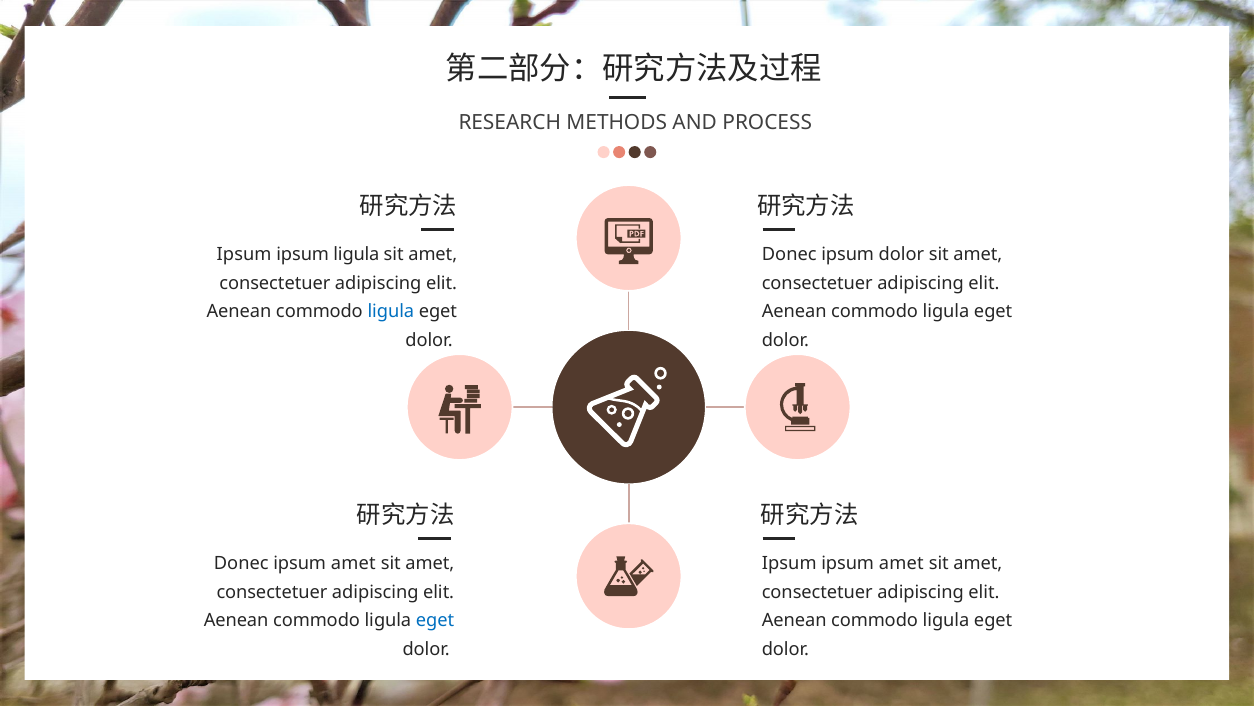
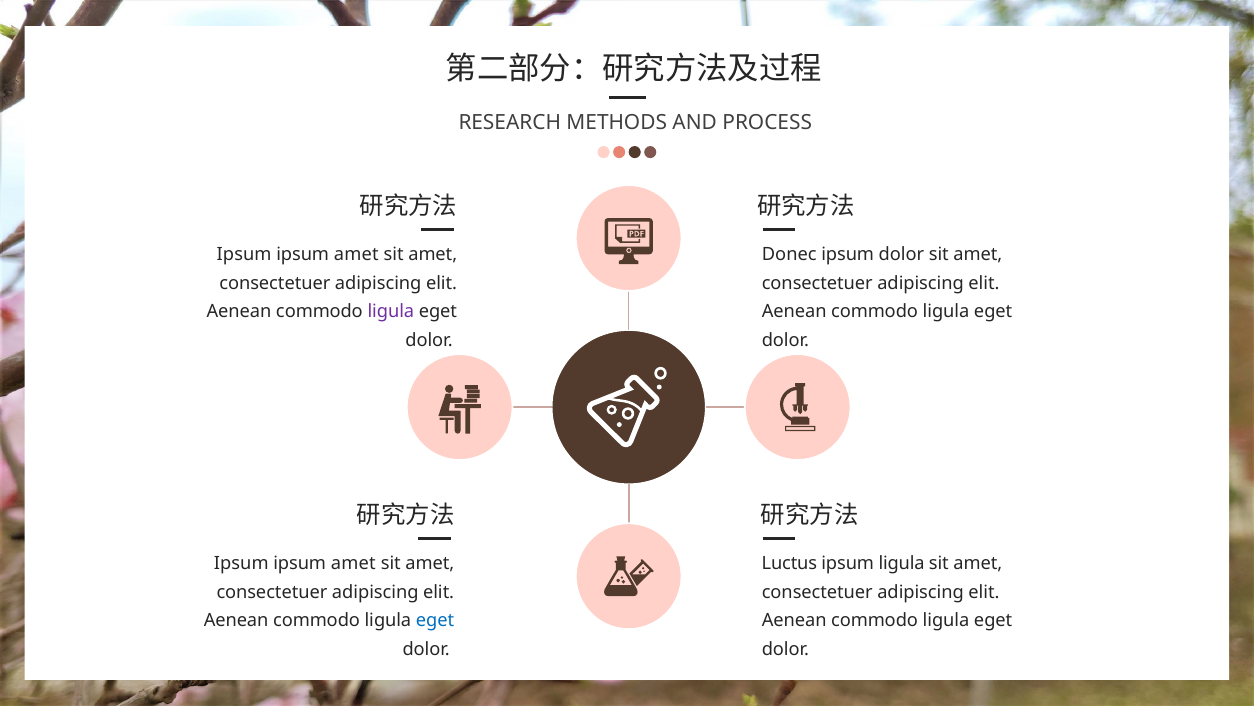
ligula at (356, 254): ligula -> amet
ligula at (391, 311) colour: blue -> purple
Donec at (241, 563): Donec -> Ipsum
Ipsum at (789, 563): Ipsum -> Luctus
amet at (901, 563): amet -> ligula
